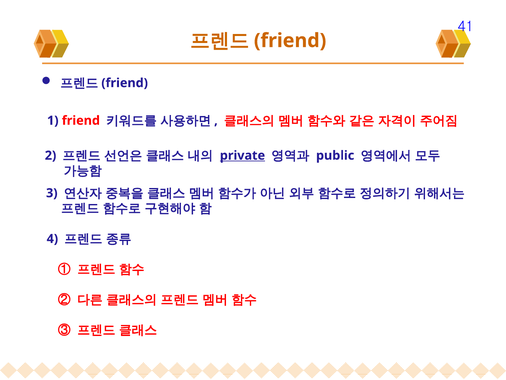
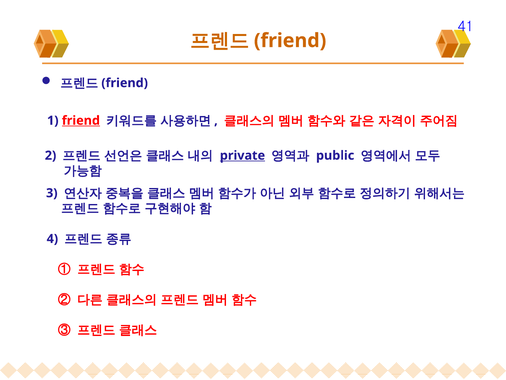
friend at (81, 120) underline: none -> present
